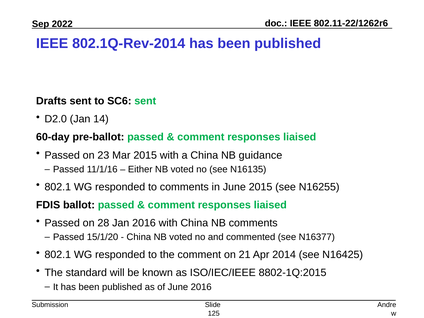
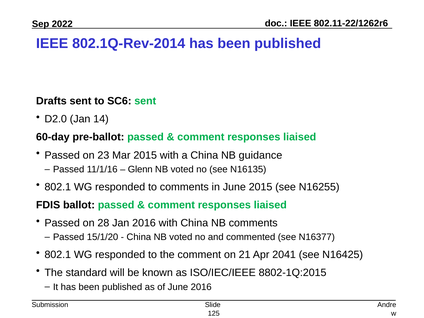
Either: Either -> Glenn
2014: 2014 -> 2041
